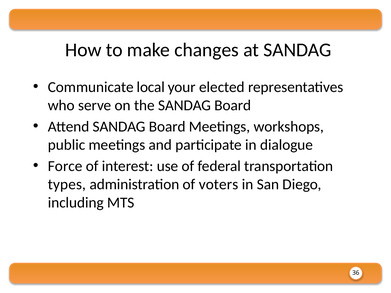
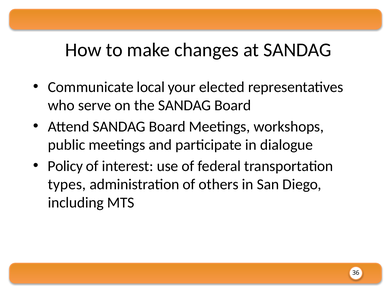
Force: Force -> Policy
voters: voters -> others
